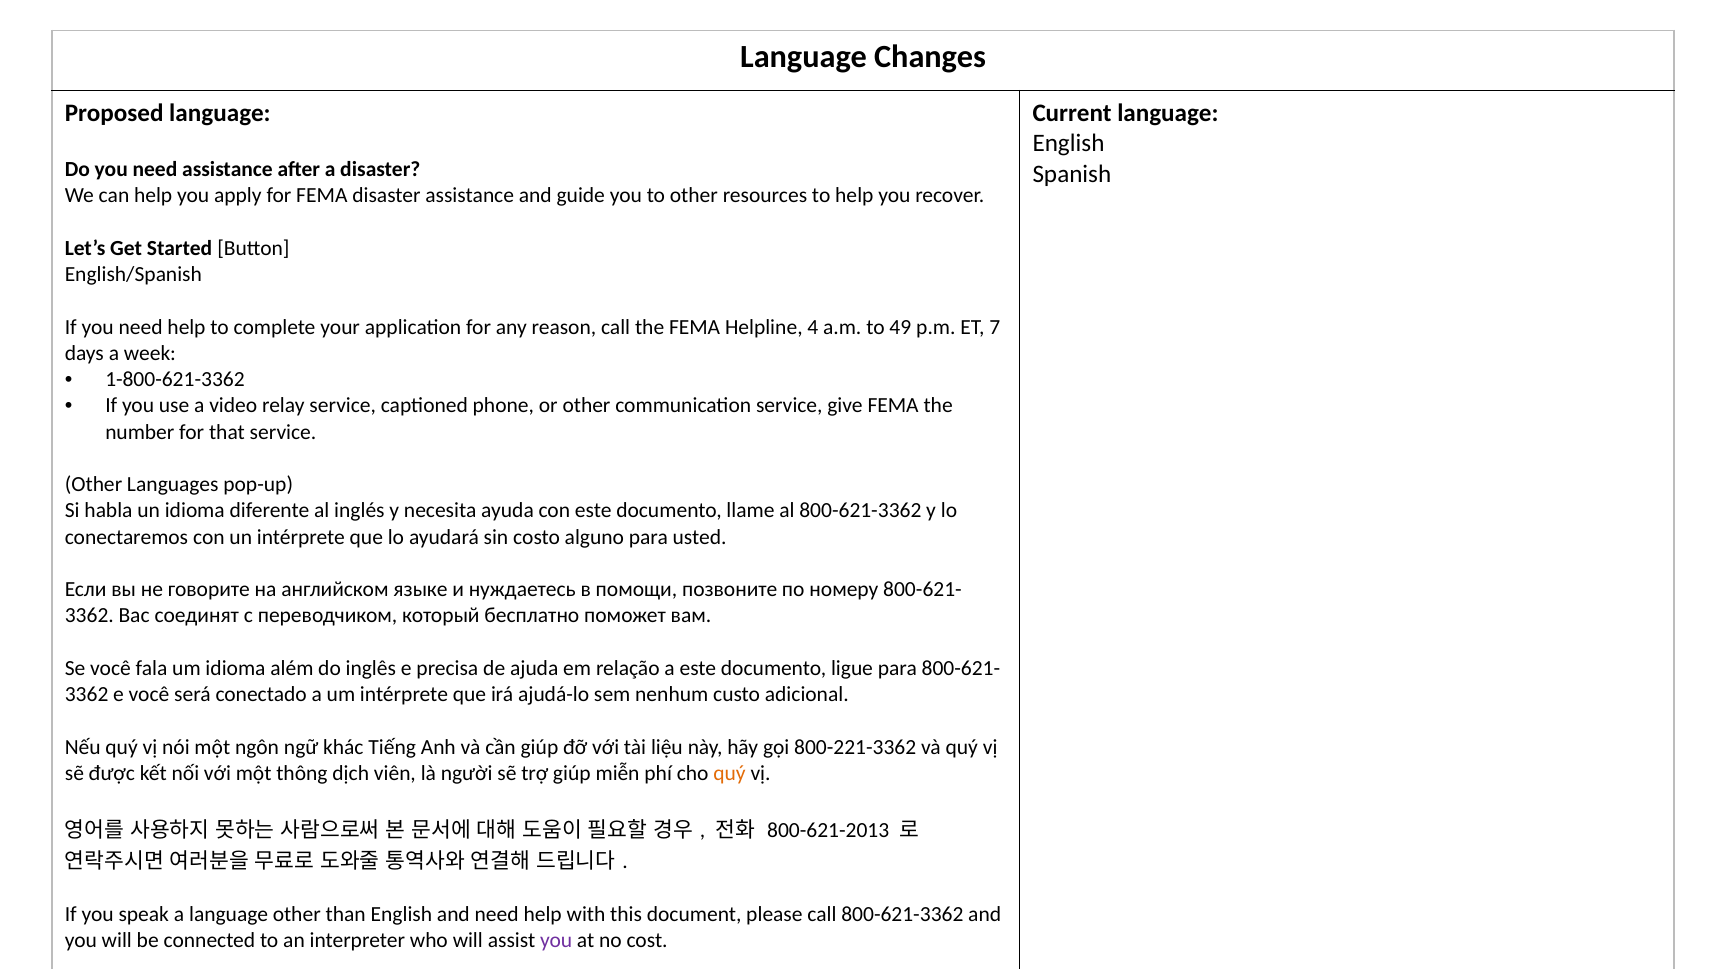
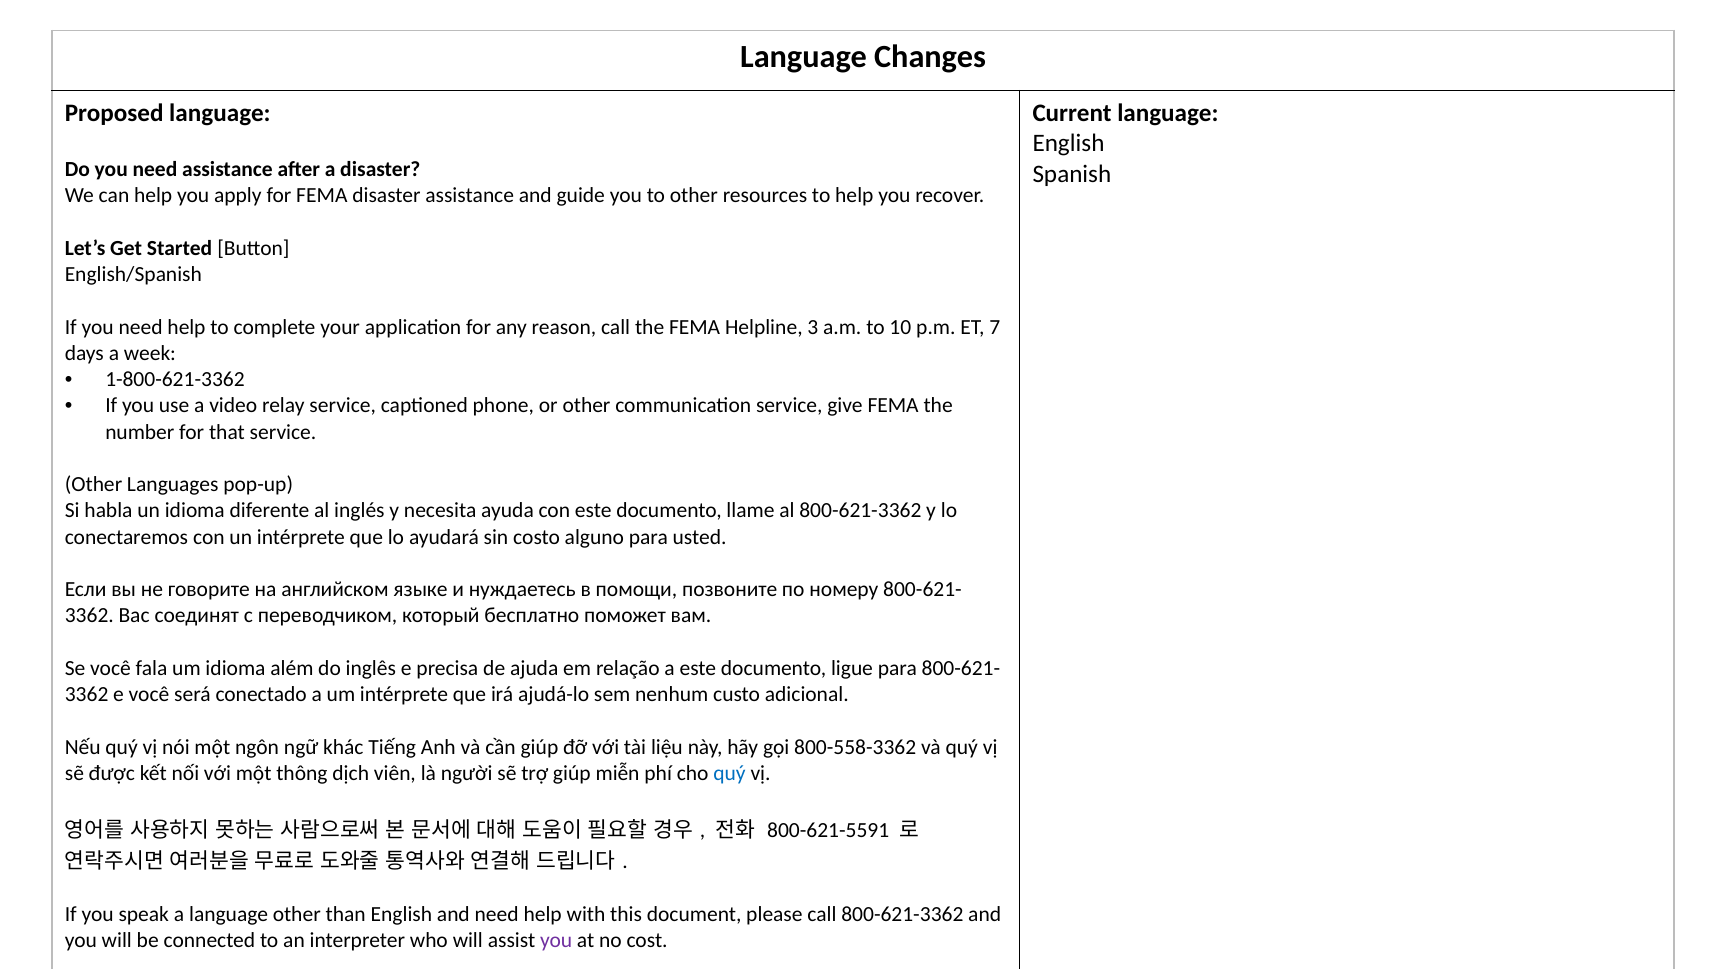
4: 4 -> 3
49: 49 -> 10
800-221-3362: 800-221-3362 -> 800-558-3362
quý at (729, 773) colour: orange -> blue
800-621-2013: 800-621-2013 -> 800-621-5591
